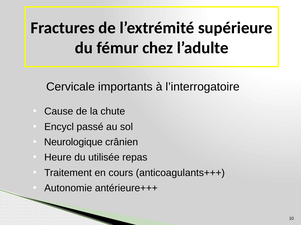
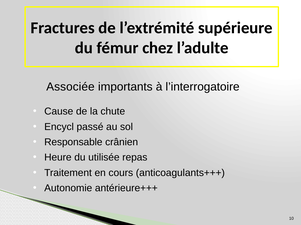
Cervicale: Cervicale -> Associée
Neurologique: Neurologique -> Responsable
